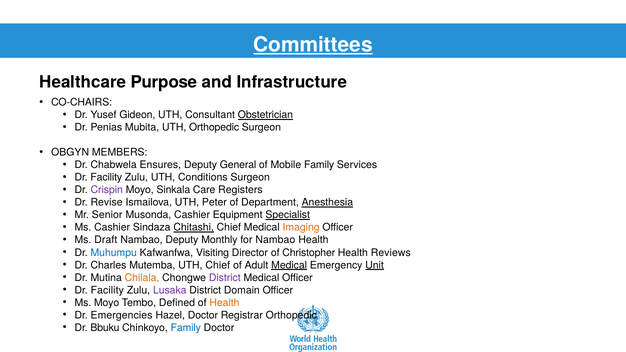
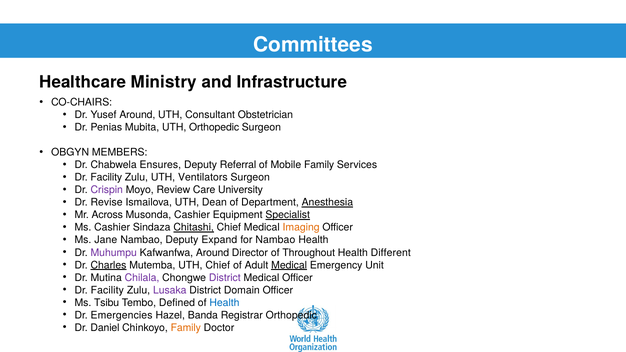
Committees underline: present -> none
Purpose: Purpose -> Ministry
Yusef Gideon: Gideon -> Around
Obstetrician underline: present -> none
General: General -> Referral
Conditions: Conditions -> Ventilators
Sinkala: Sinkala -> Review
Registers: Registers -> University
Peter: Peter -> Dean
Senior: Senior -> Across
Draft: Draft -> Jane
Monthly: Monthly -> Expand
Muhumpu colour: blue -> purple
Kafwanfwa Visiting: Visiting -> Around
Christopher: Christopher -> Throughout
Reviews: Reviews -> Different
Charles underline: none -> present
Unit underline: present -> none
Chilala colour: orange -> purple
Ms Moyo: Moyo -> Tsibu
Health at (224, 303) colour: orange -> blue
Hazel Doctor: Doctor -> Banda
Bbuku: Bbuku -> Daniel
Family at (186, 328) colour: blue -> orange
